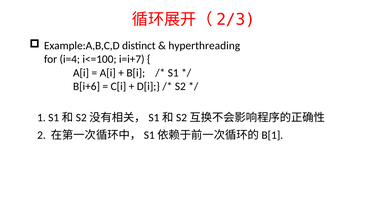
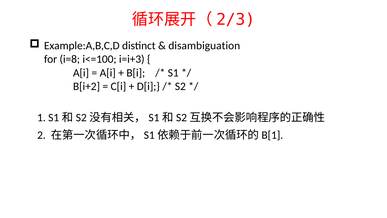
hyperthreading: hyperthreading -> disambiguation
i=4: i=4 -> i=8
i=i+7: i=i+7 -> i=i+3
B[i+6: B[i+6 -> B[i+2
